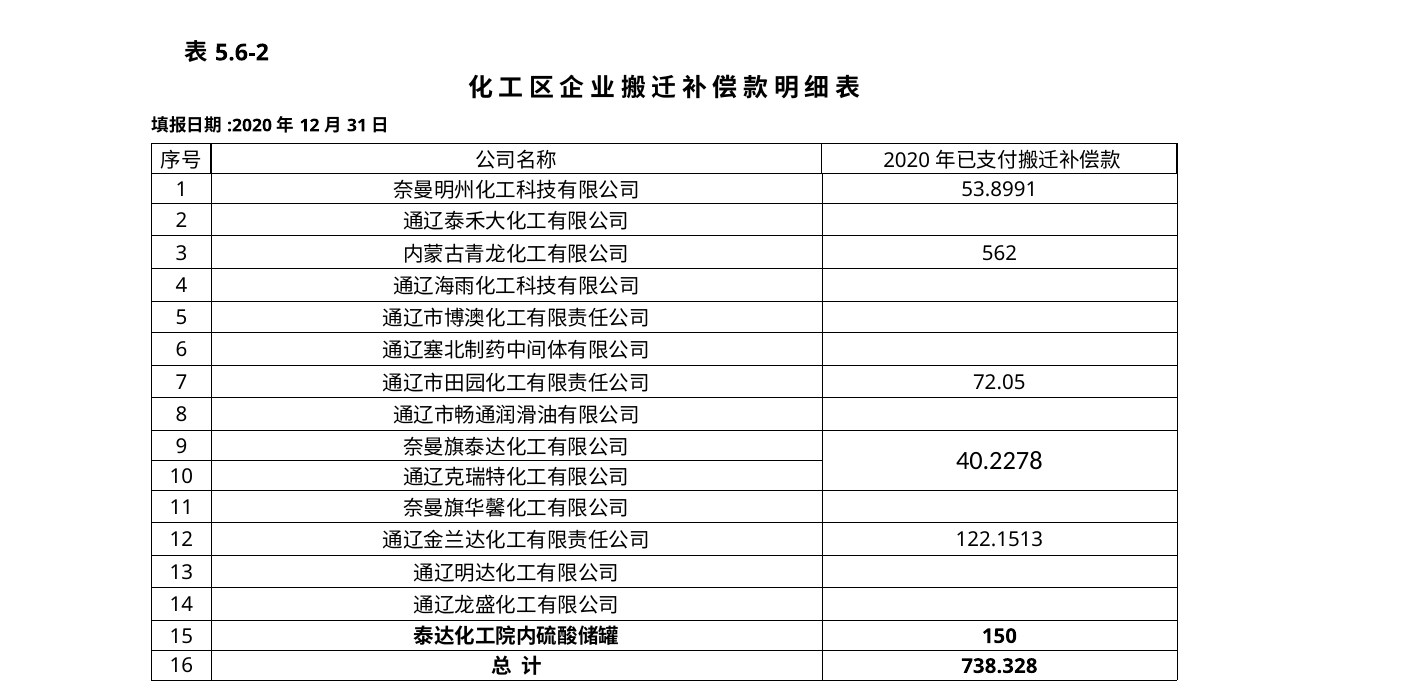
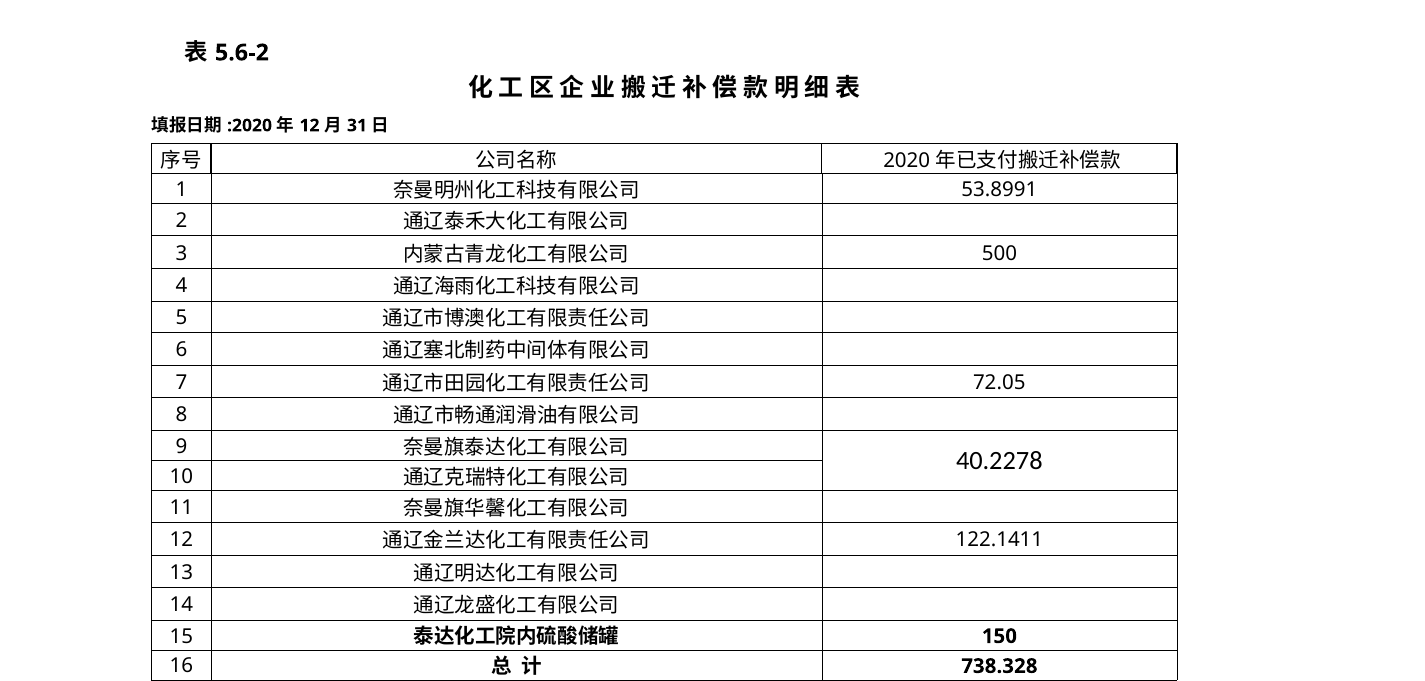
562: 562 -> 500
122.1513: 122.1513 -> 122.1411
